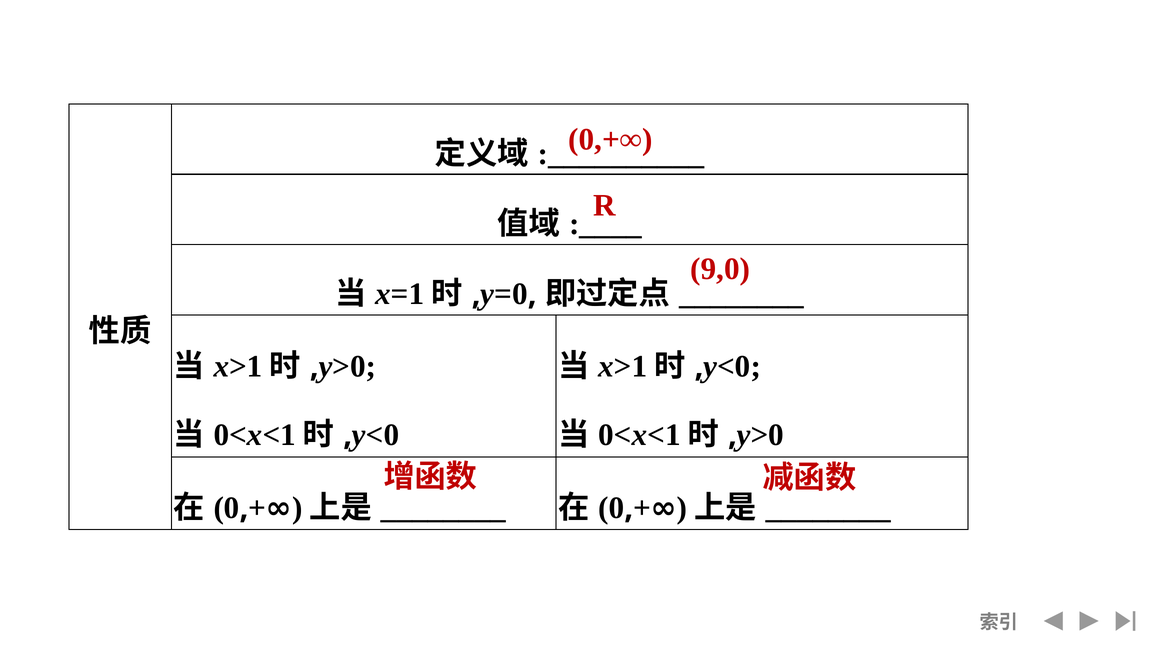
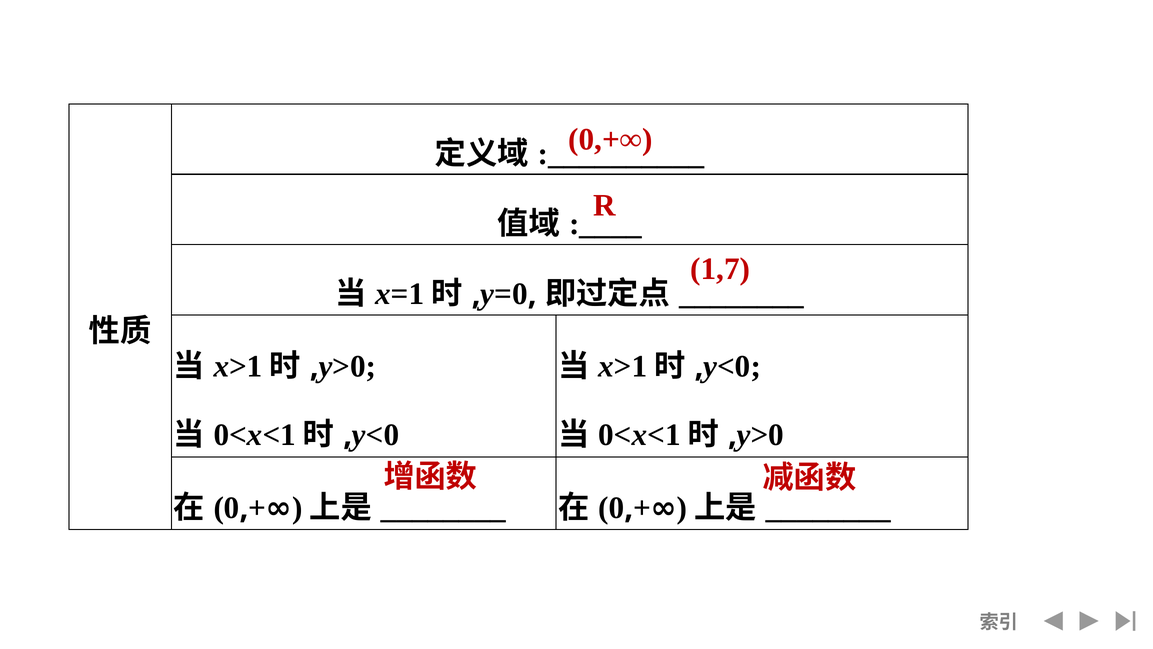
9,0: 9,0 -> 1,7
